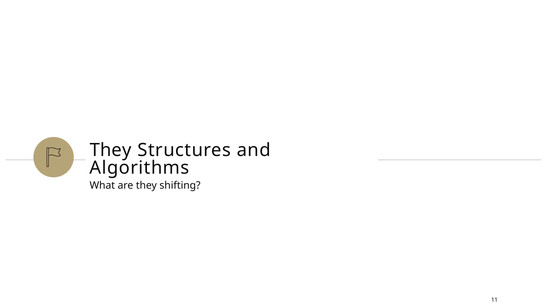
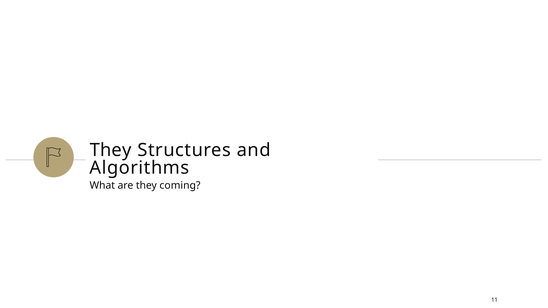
shifting: shifting -> coming
